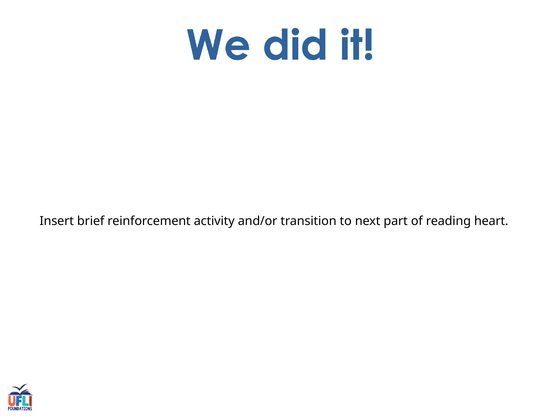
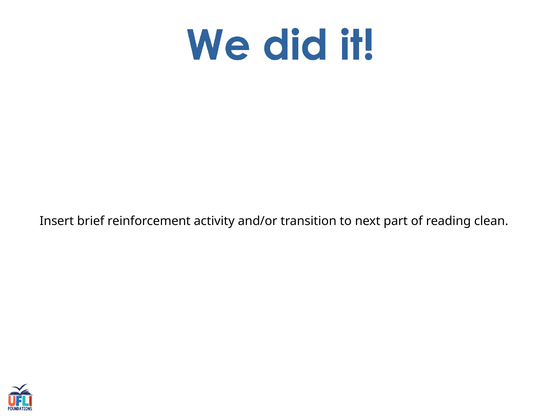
heart: heart -> clean
